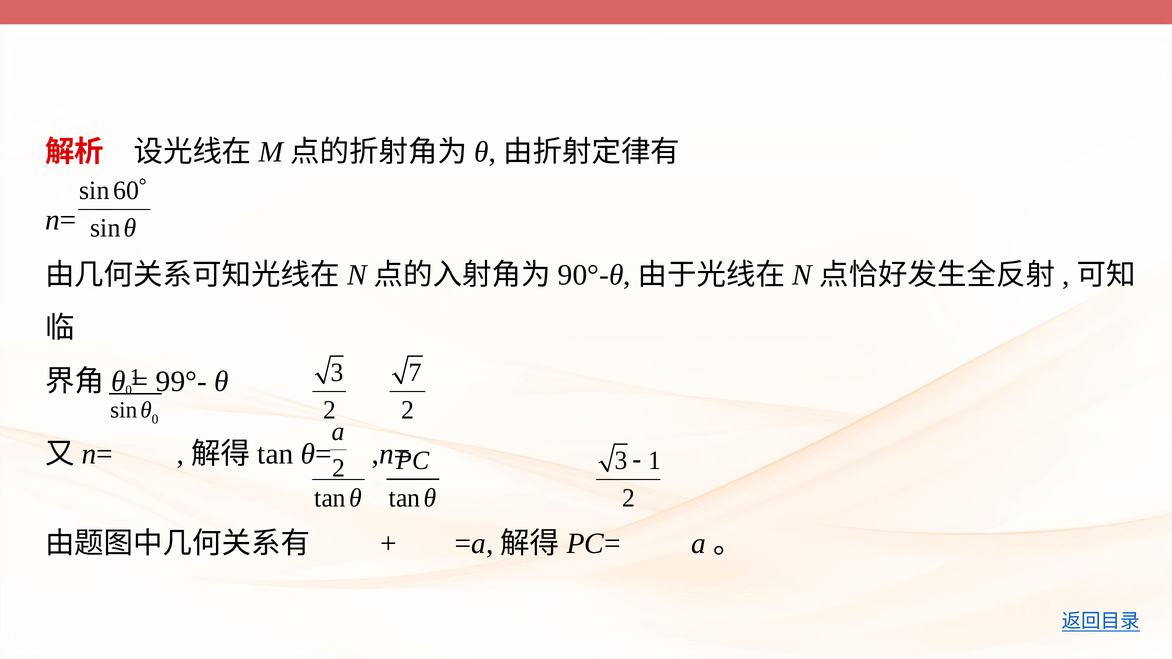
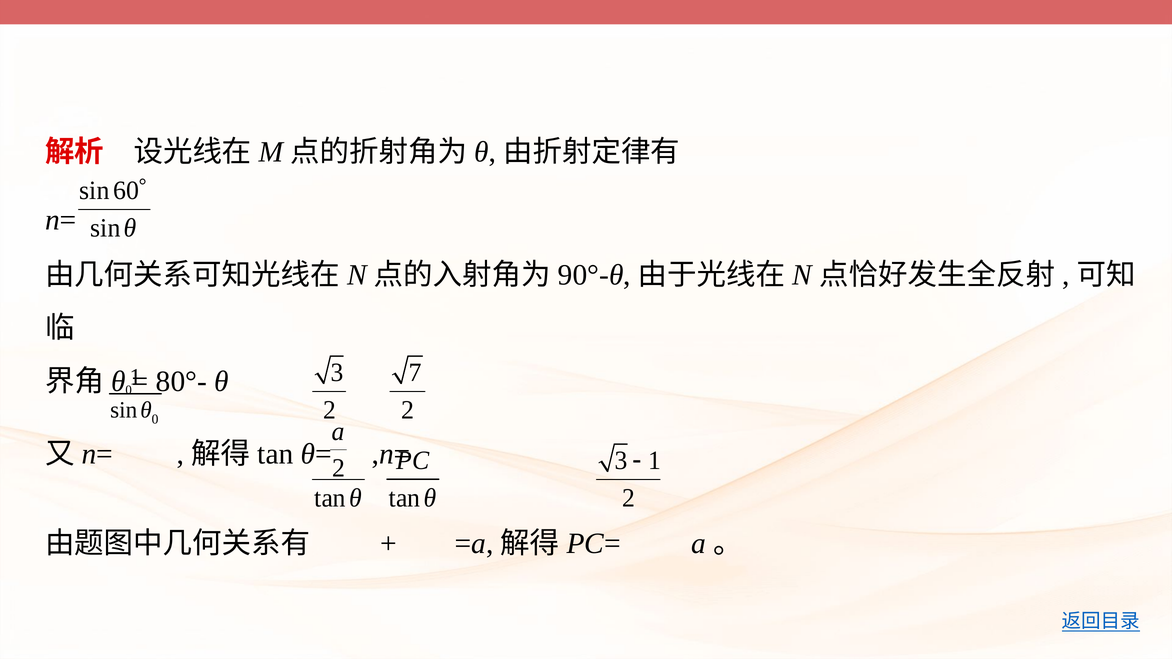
99°-: 99°- -> 80°-
